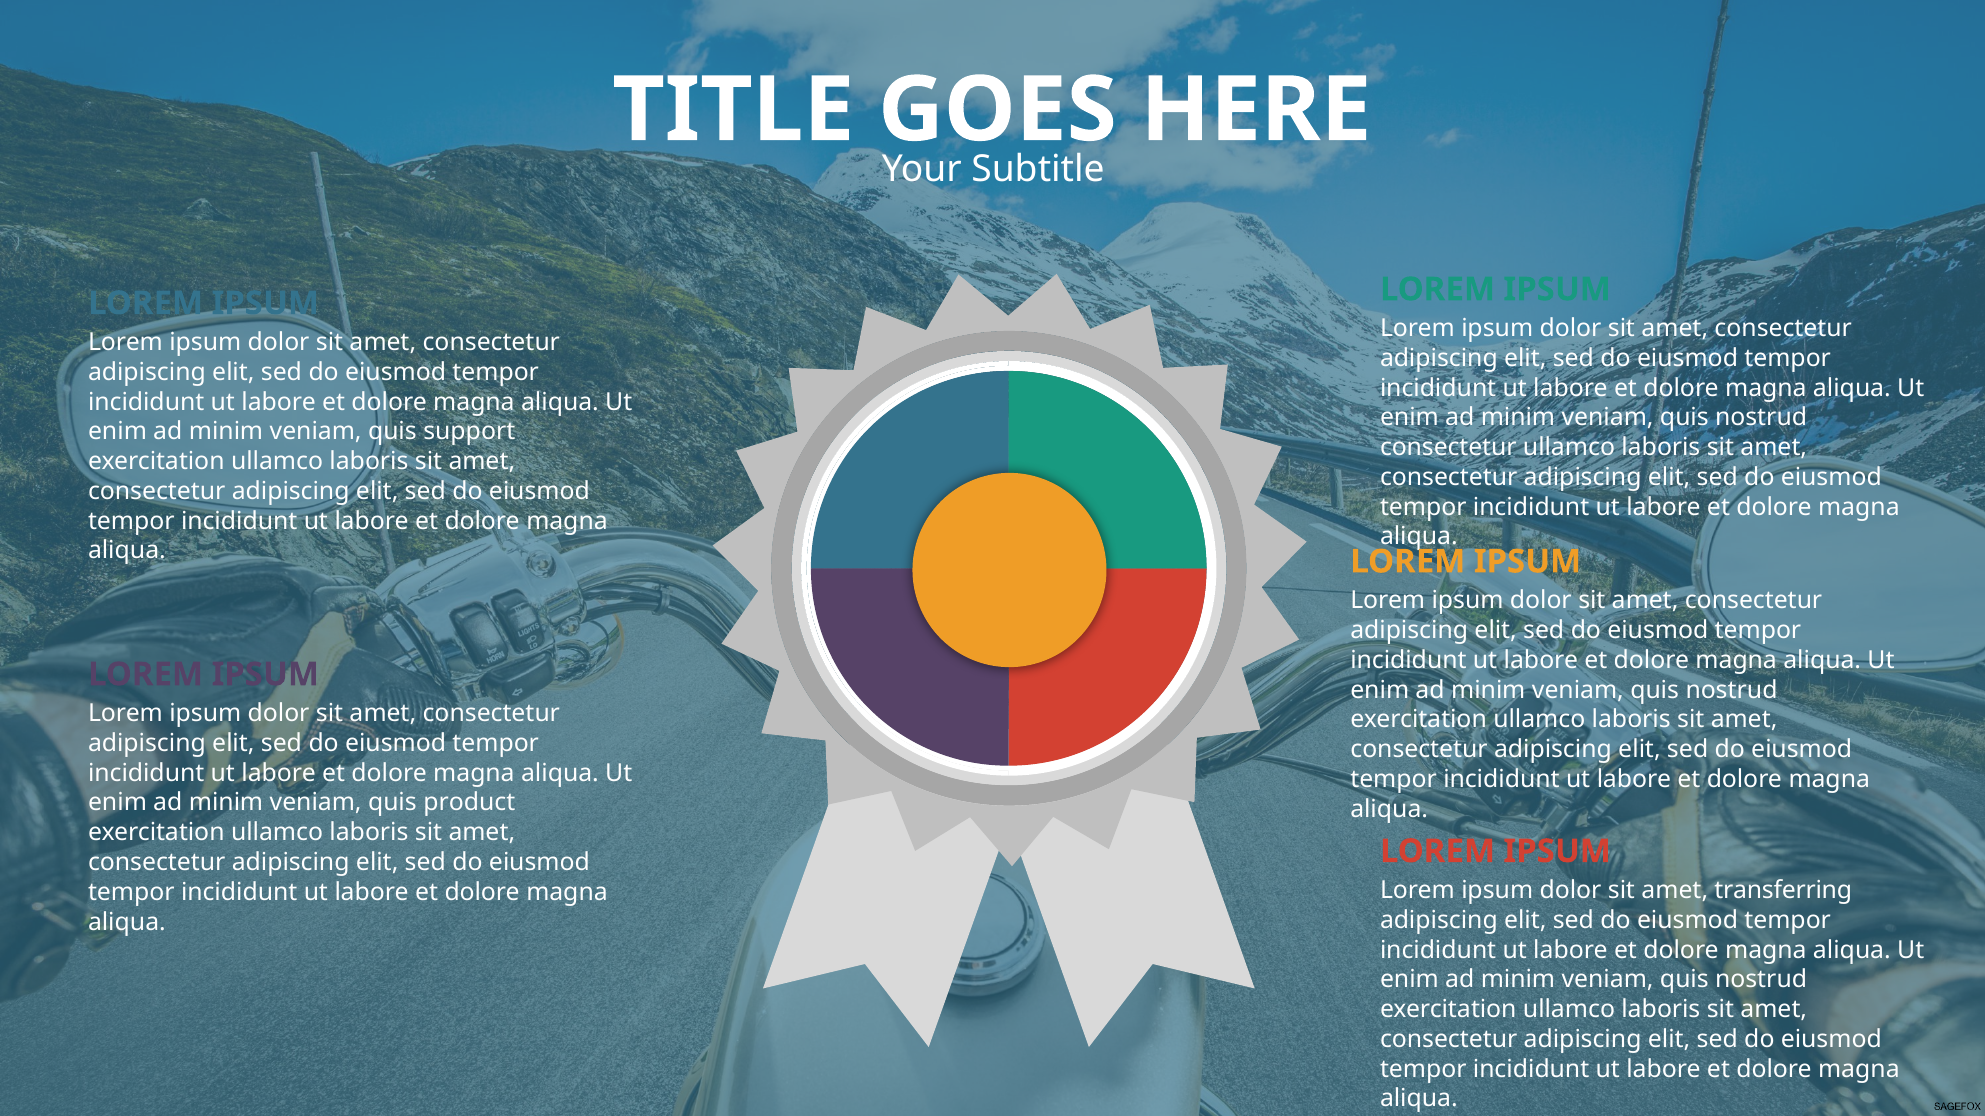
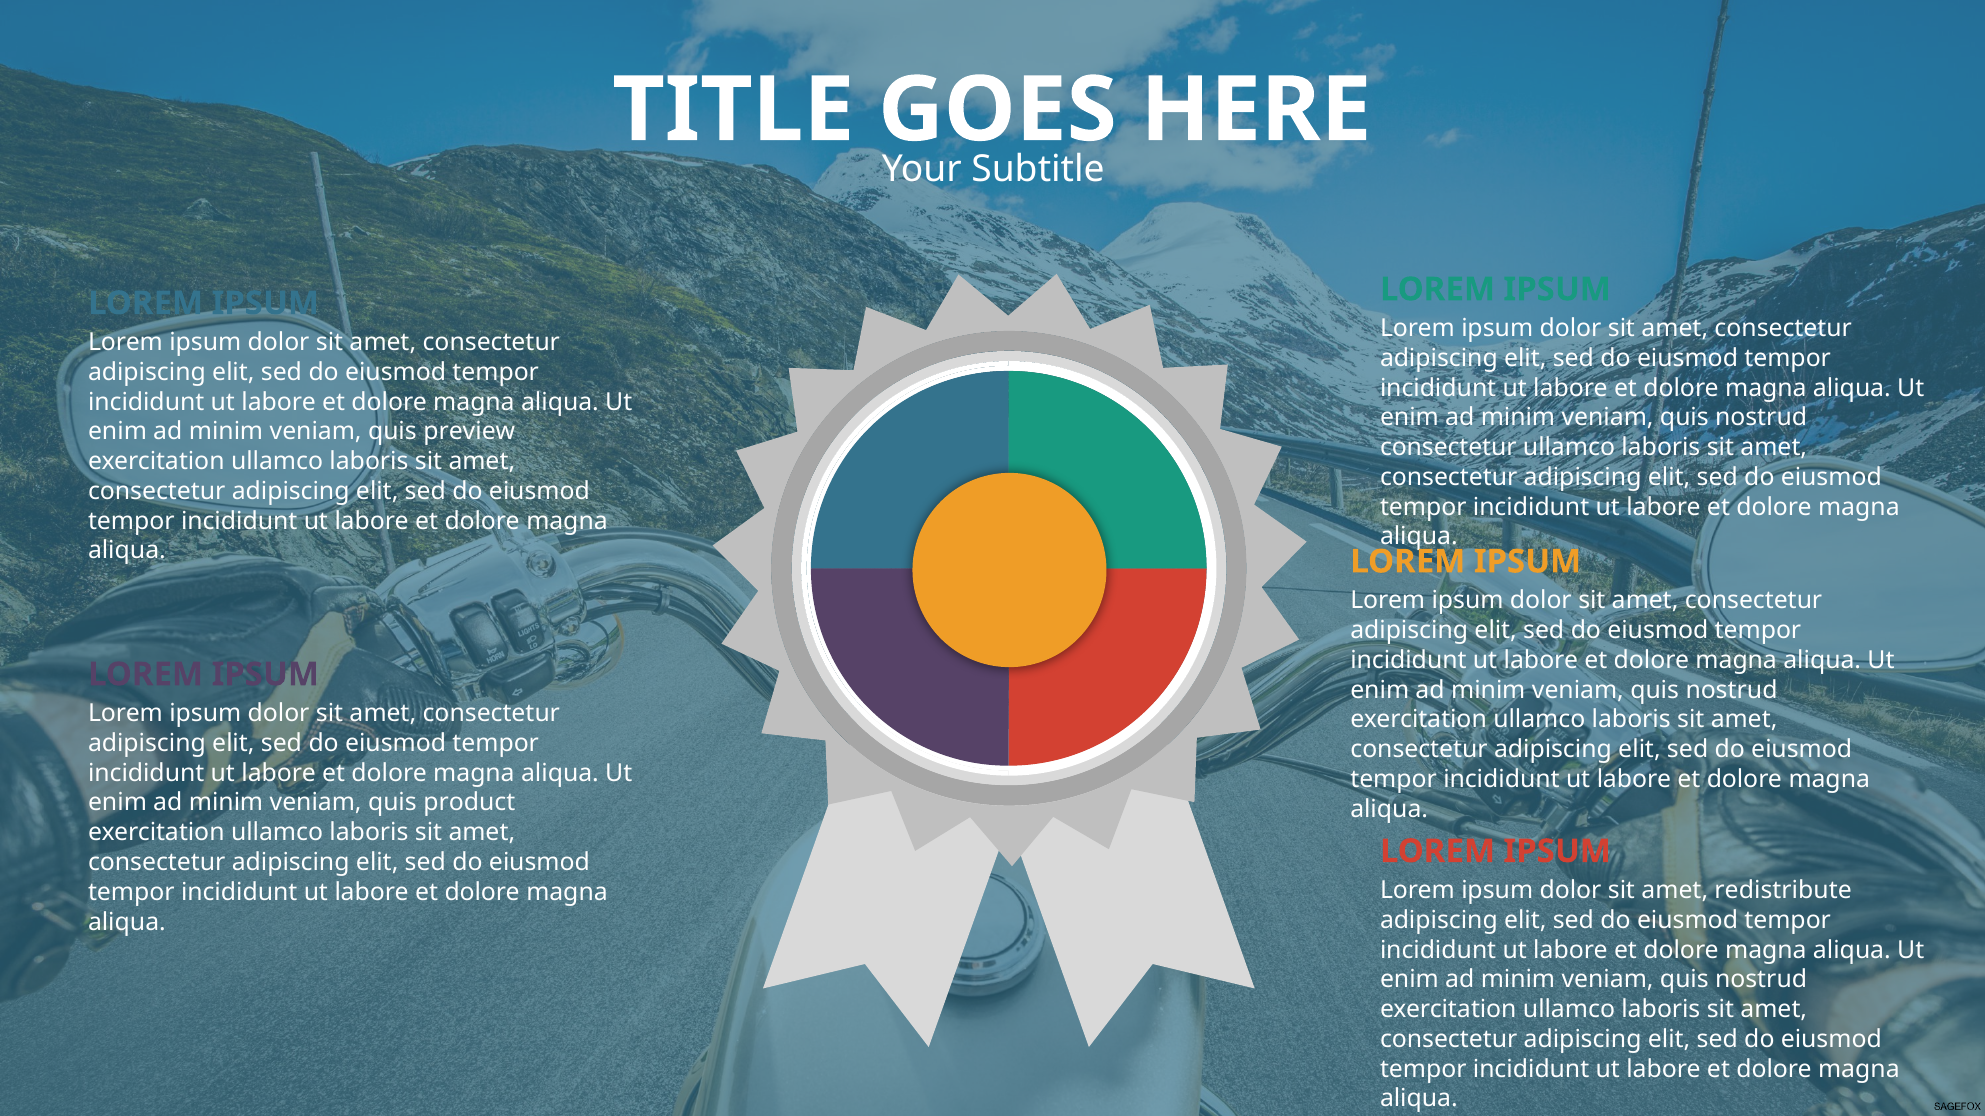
support: support -> preview
transferring: transferring -> redistribute
